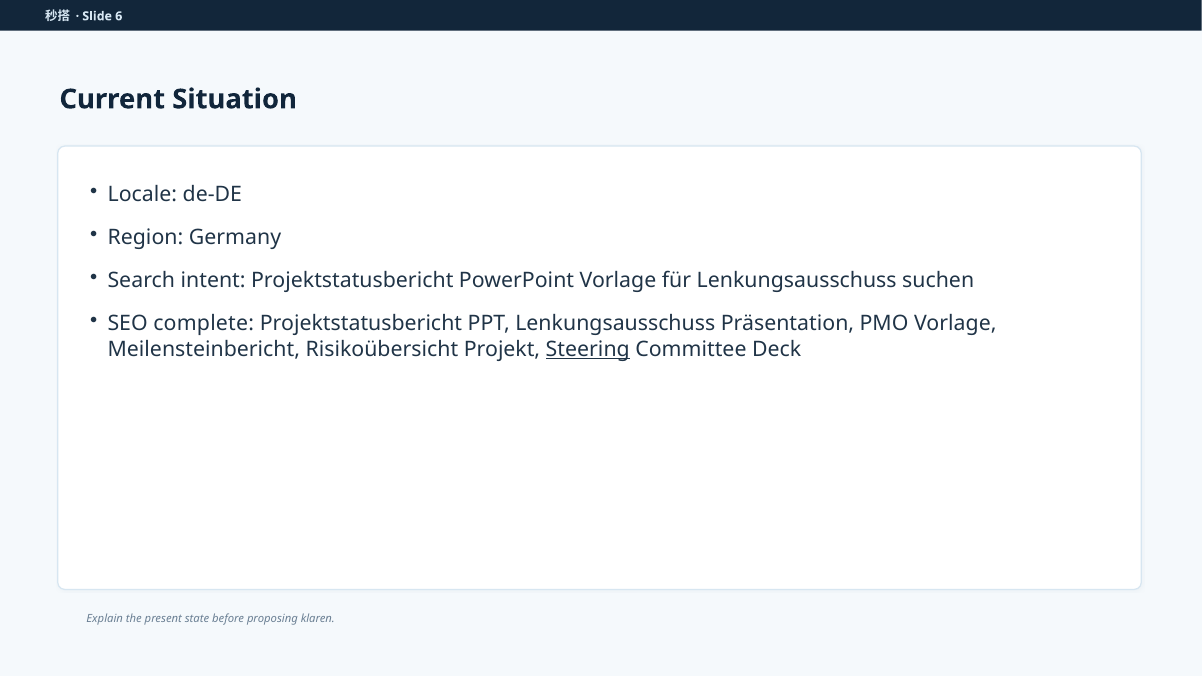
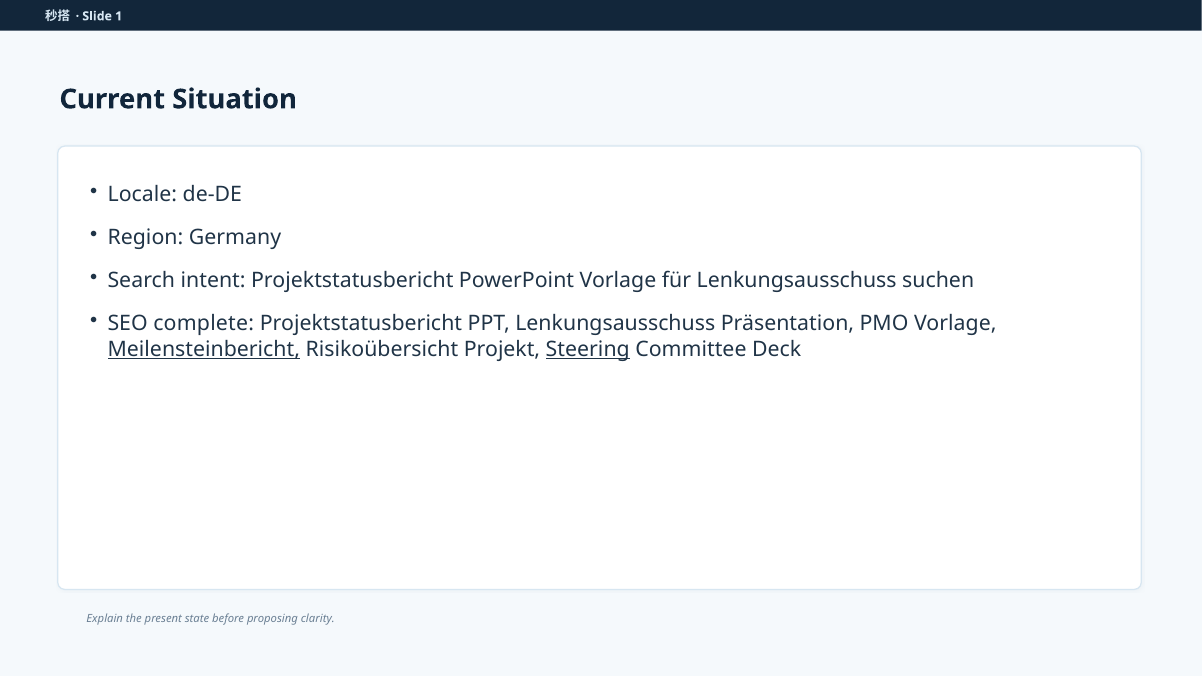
6: 6 -> 1
Meilensteinbericht underline: none -> present
klaren: klaren -> clarity
